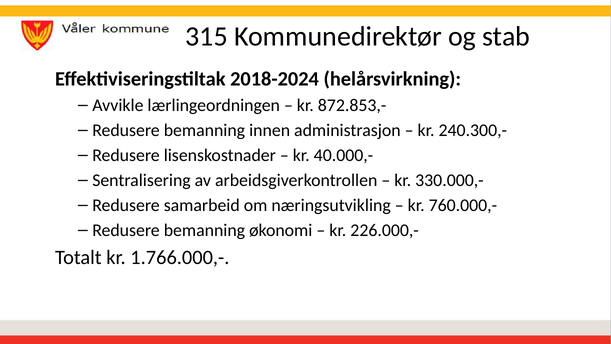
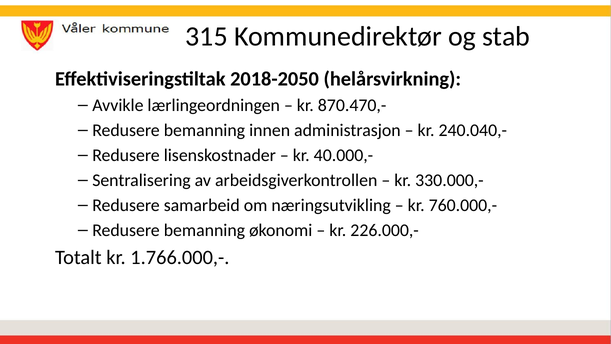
2018-2024: 2018-2024 -> 2018-2050
872.853,-: 872.853,- -> 870.470,-
240.300,-: 240.300,- -> 240.040,-
